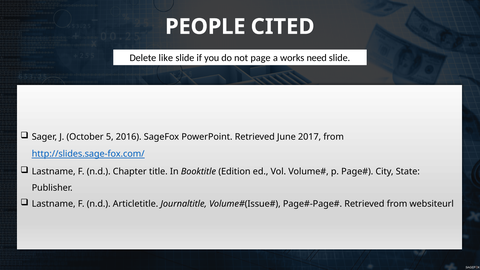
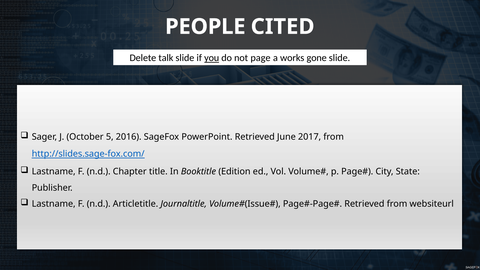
like: like -> talk
you underline: none -> present
need: need -> gone
